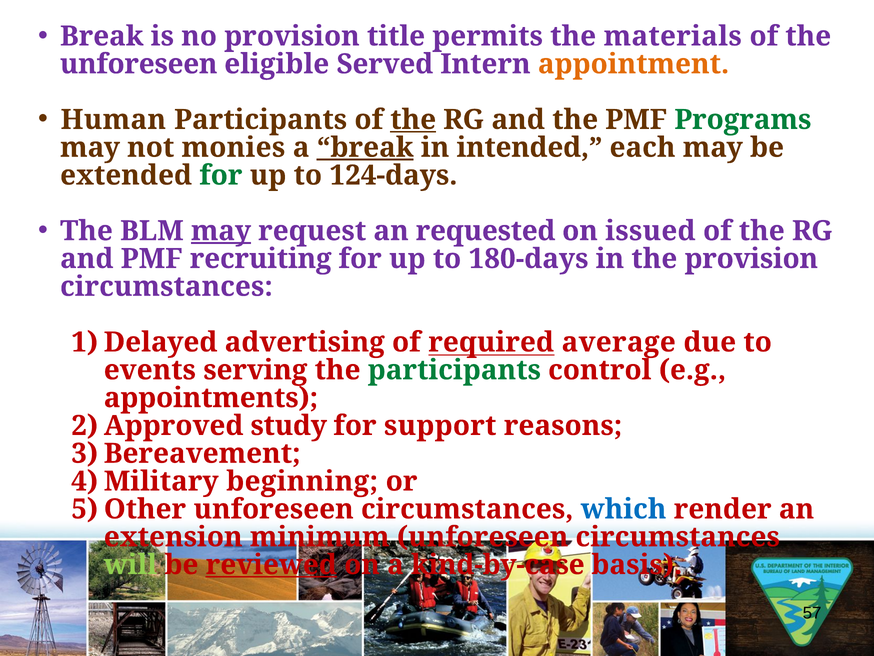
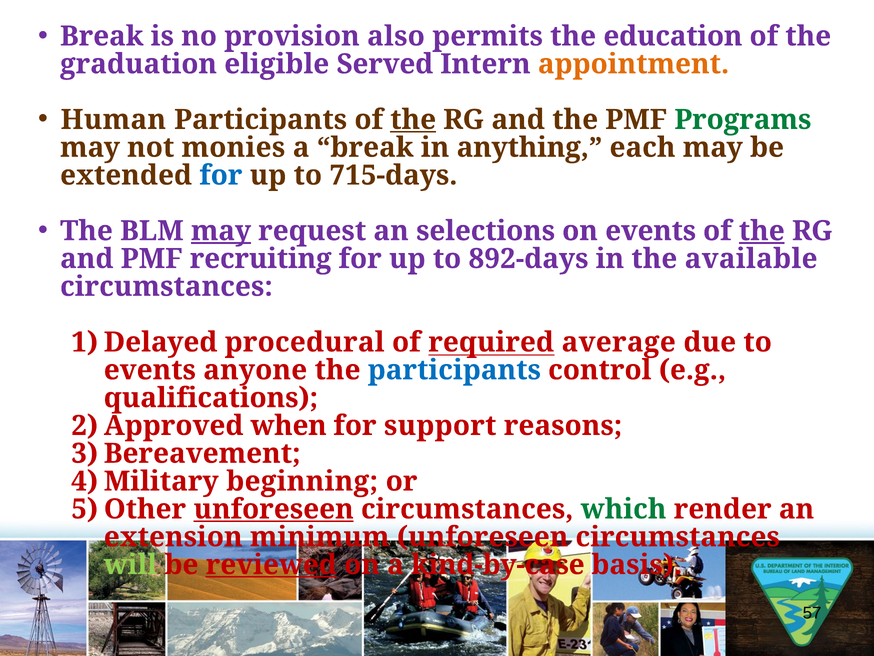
title: title -> also
materials: materials -> education
unforeseen at (139, 64): unforeseen -> graduation
break at (365, 147) underline: present -> none
intended: intended -> anything
for at (221, 175) colour: green -> blue
124-days: 124-days -> 715-days
requested: requested -> selections
on issued: issued -> events
the at (762, 231) underline: none -> present
180-days: 180-days -> 892-days
the provision: provision -> available
advertising: advertising -> procedural
serving: serving -> anyone
participants at (454, 370) colour: green -> blue
appointments: appointments -> qualifications
study: study -> when
unforeseen at (274, 509) underline: none -> present
which colour: blue -> green
